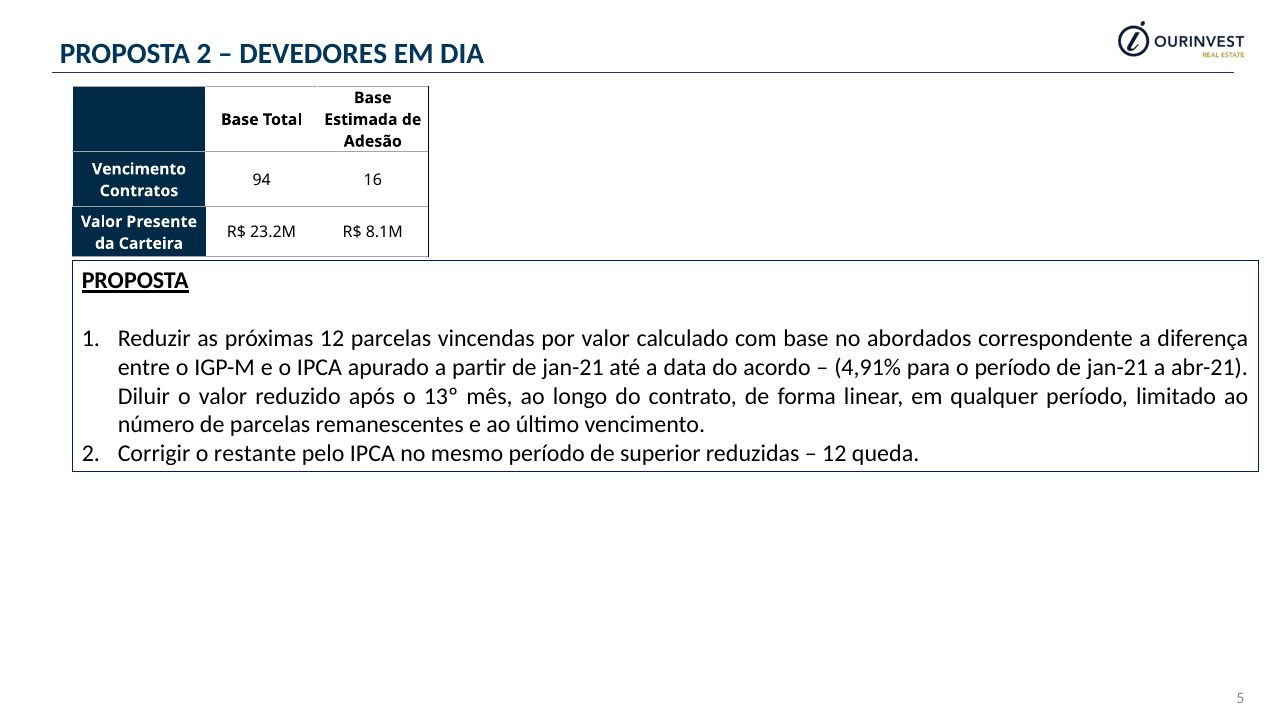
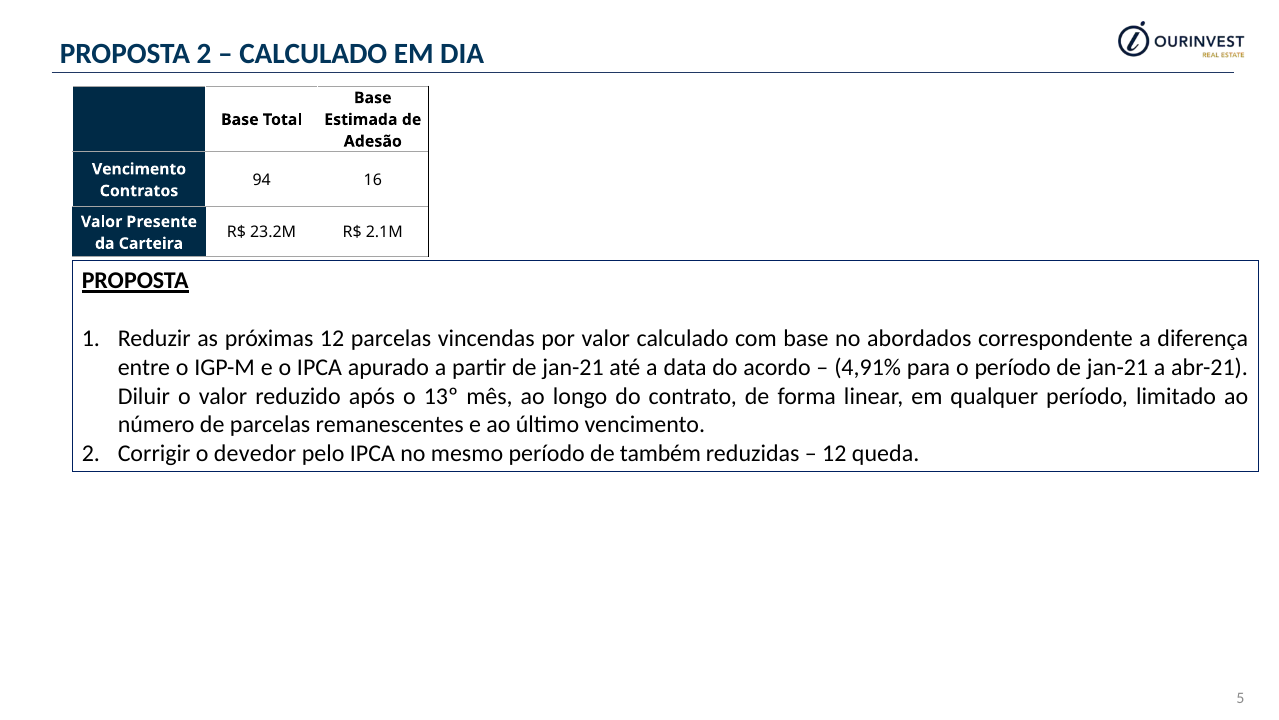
DEVEDORES at (313, 54): DEVEDORES -> CALCULADO
8.1M: 8.1M -> 2.1M
restante: restante -> devedor
superior: superior -> também
